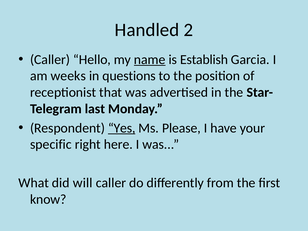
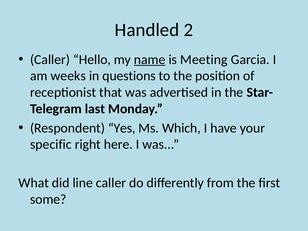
Establish: Establish -> Meeting
Yes underline: present -> none
Please: Please -> Which
will: will -> line
know: know -> some
